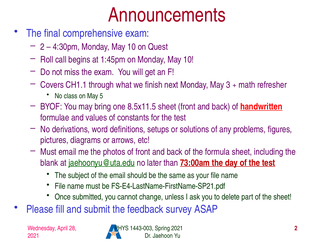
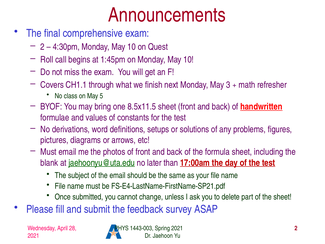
73:00am: 73:00am -> 17:00am
